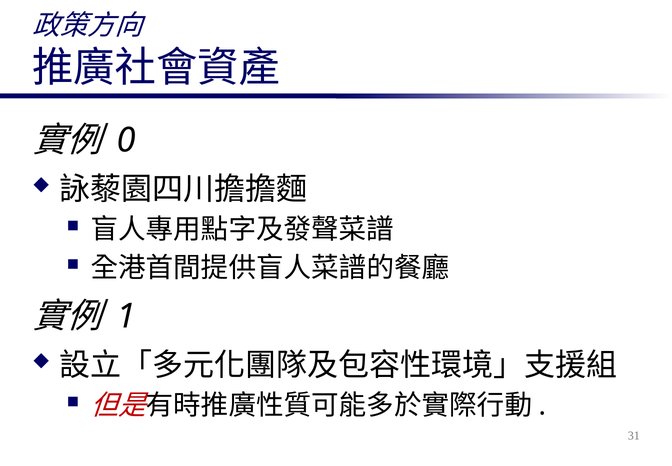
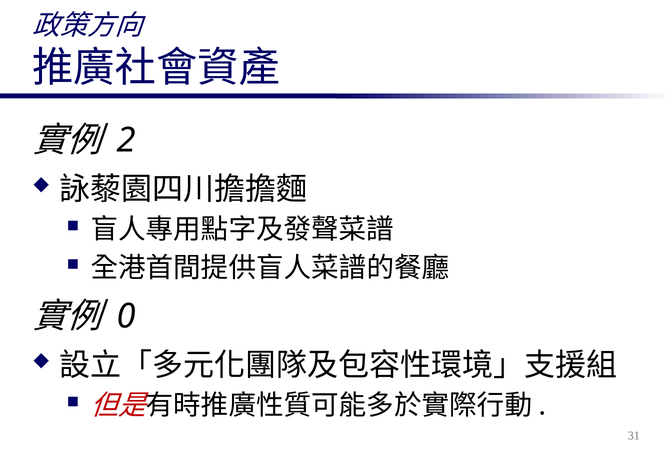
0: 0 -> 2
1: 1 -> 0
